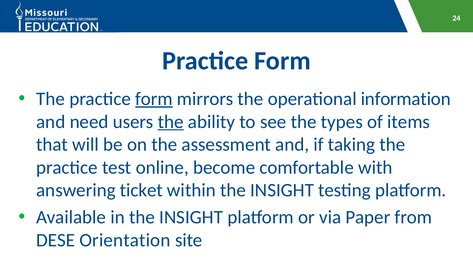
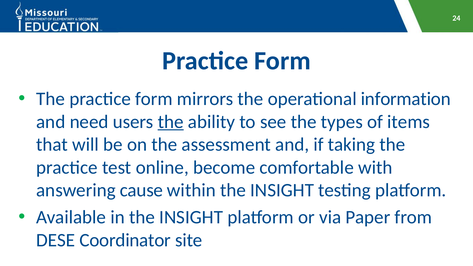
form at (154, 99) underline: present -> none
ticket: ticket -> cause
Orientation: Orientation -> Coordinator
